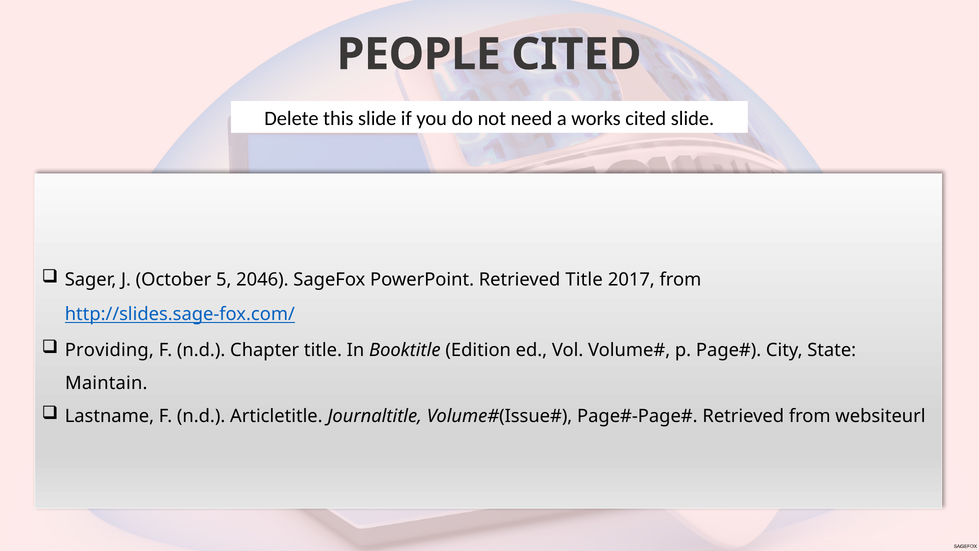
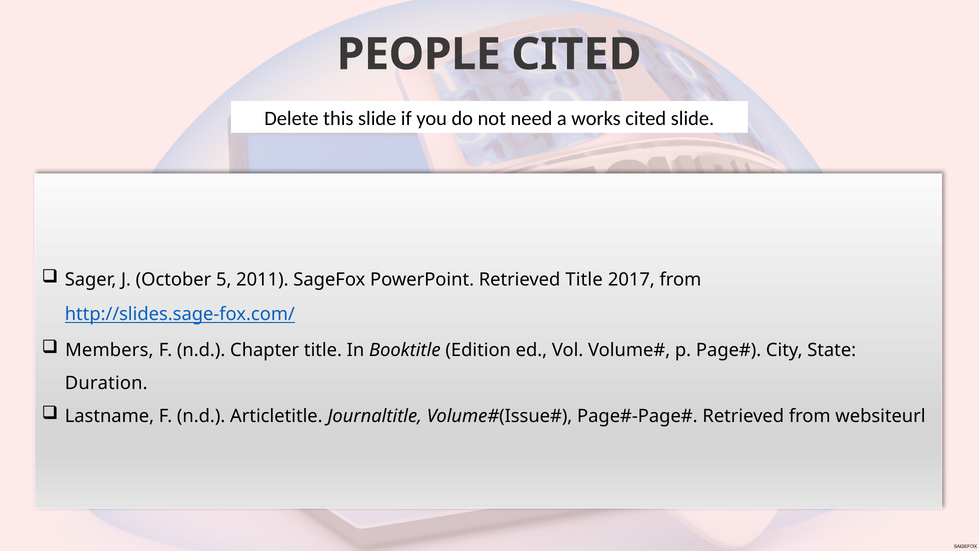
2046: 2046 -> 2011
Providing: Providing -> Members
Maintain: Maintain -> Duration
